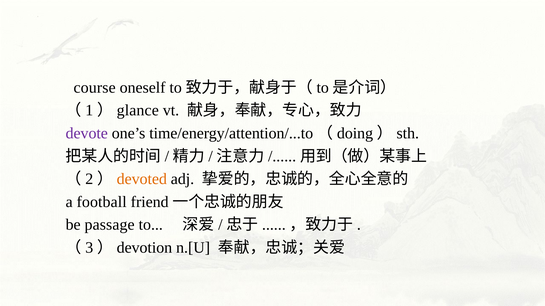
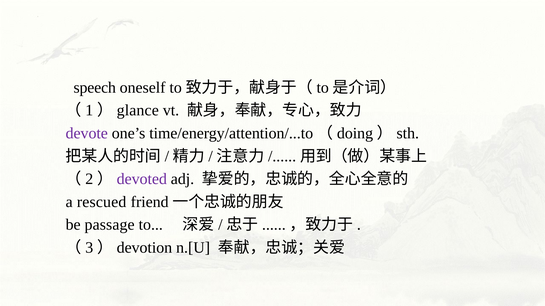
course: course -> speech
devoted colour: orange -> purple
football: football -> rescued
